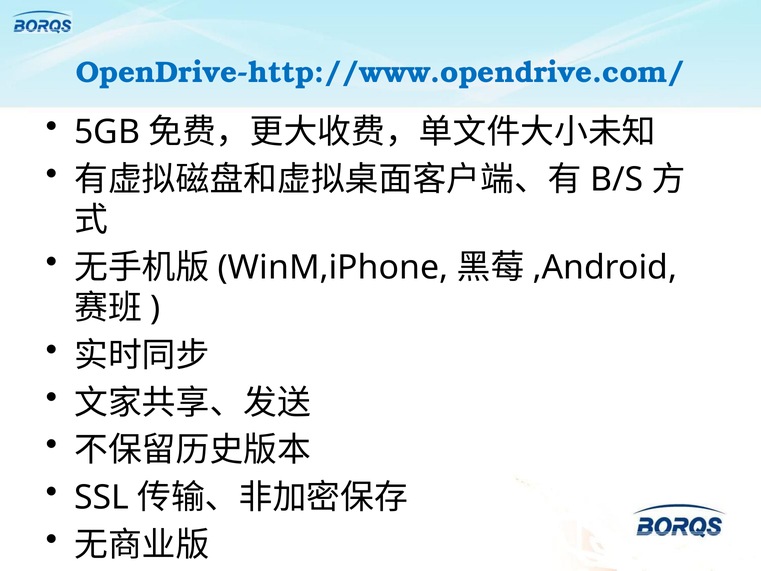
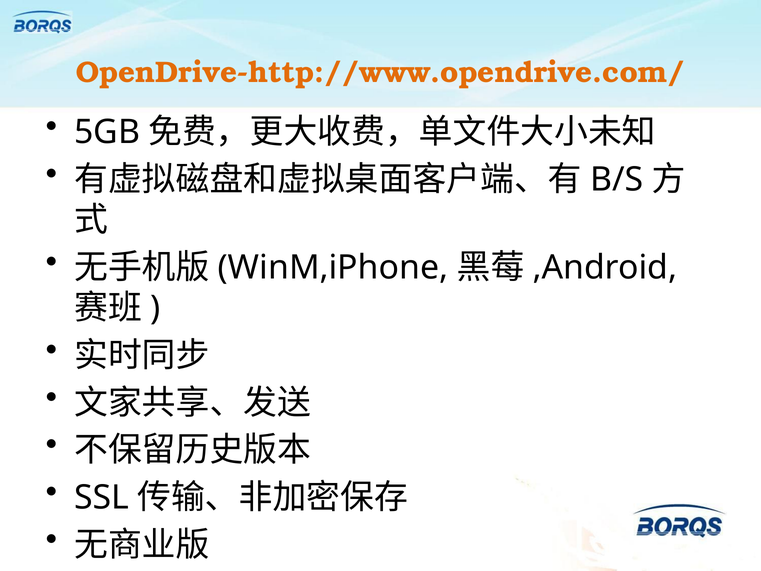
OpenDrive-http://www.opendrive.com/ colour: blue -> orange
